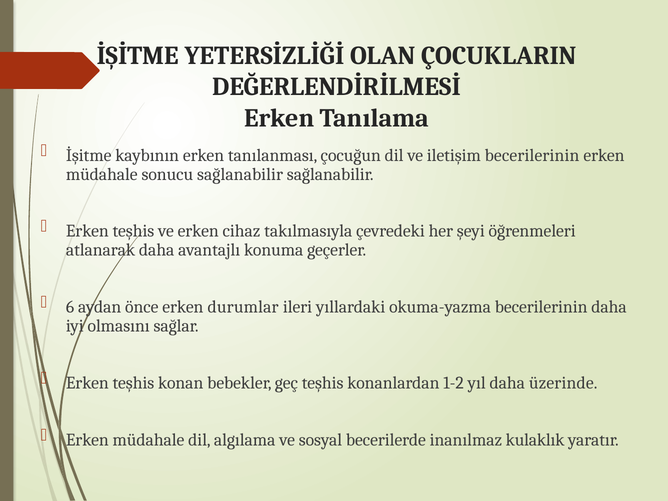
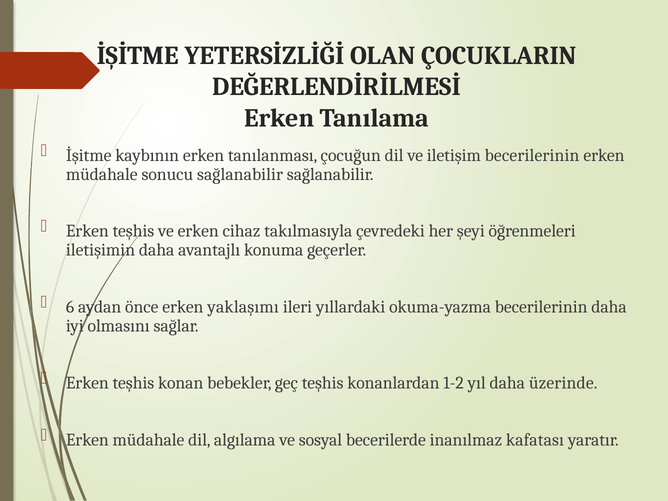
atlanarak: atlanarak -> iletişimin
durumlar: durumlar -> yaklaşımı
kulaklık: kulaklık -> kafatası
